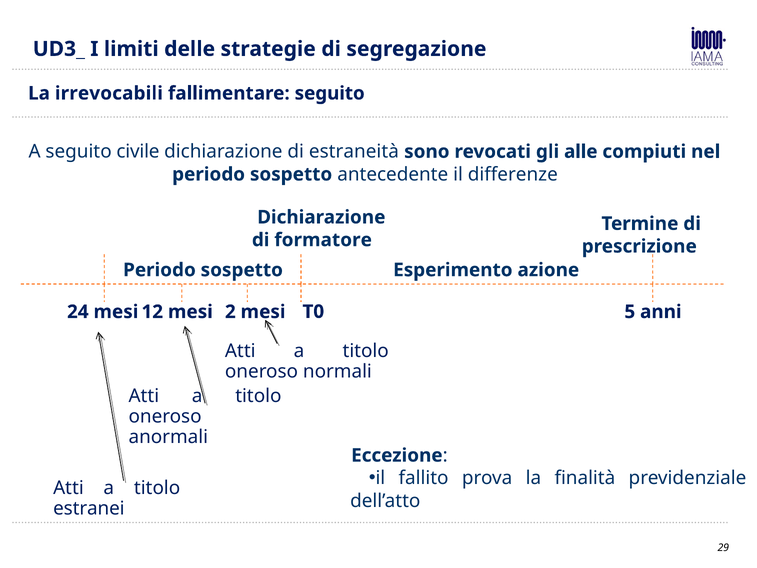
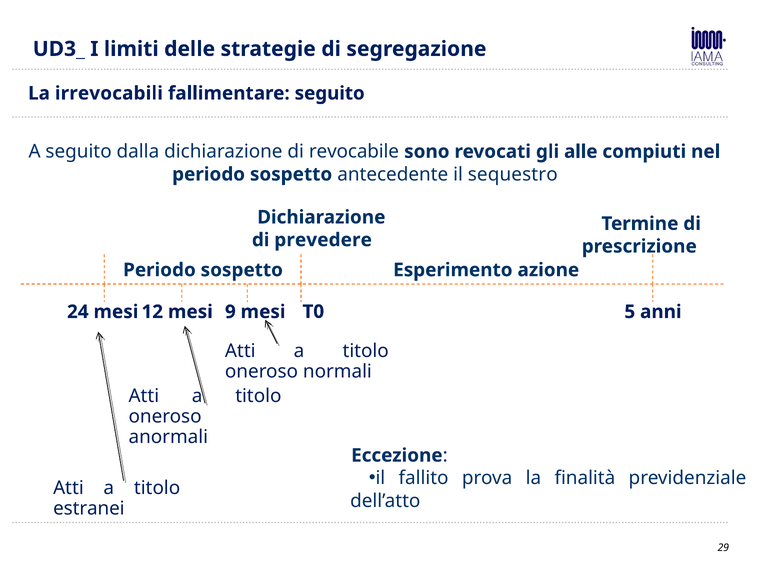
civile: civile -> dalla
estraneità: estraneità -> revocabile
differenze: differenze -> sequestro
formatore: formatore -> prevedere
2: 2 -> 9
